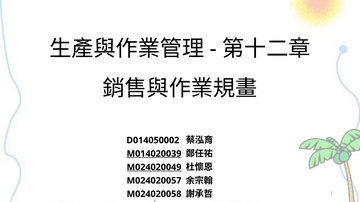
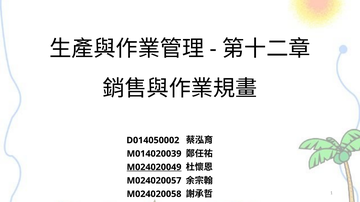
M014020039 underline: present -> none
